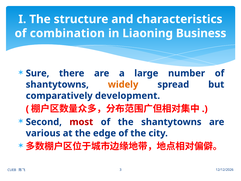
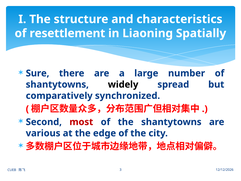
combination: combination -> resettlement
Business: Business -> Spatially
widely colour: orange -> black
development: development -> synchronized
